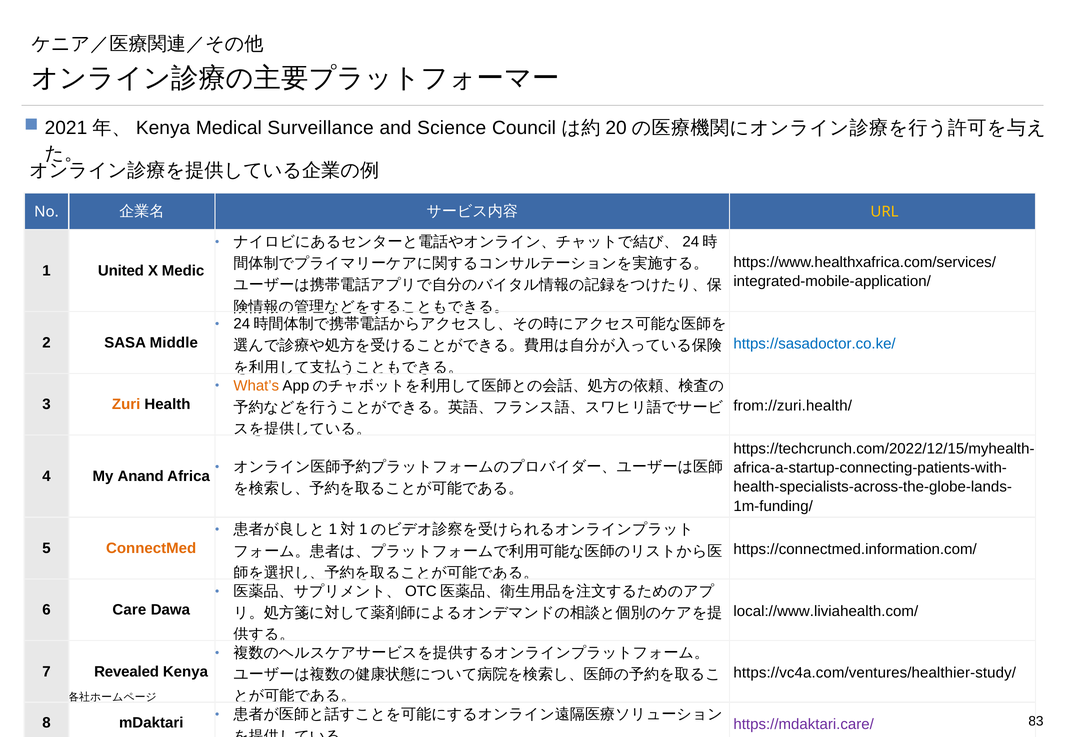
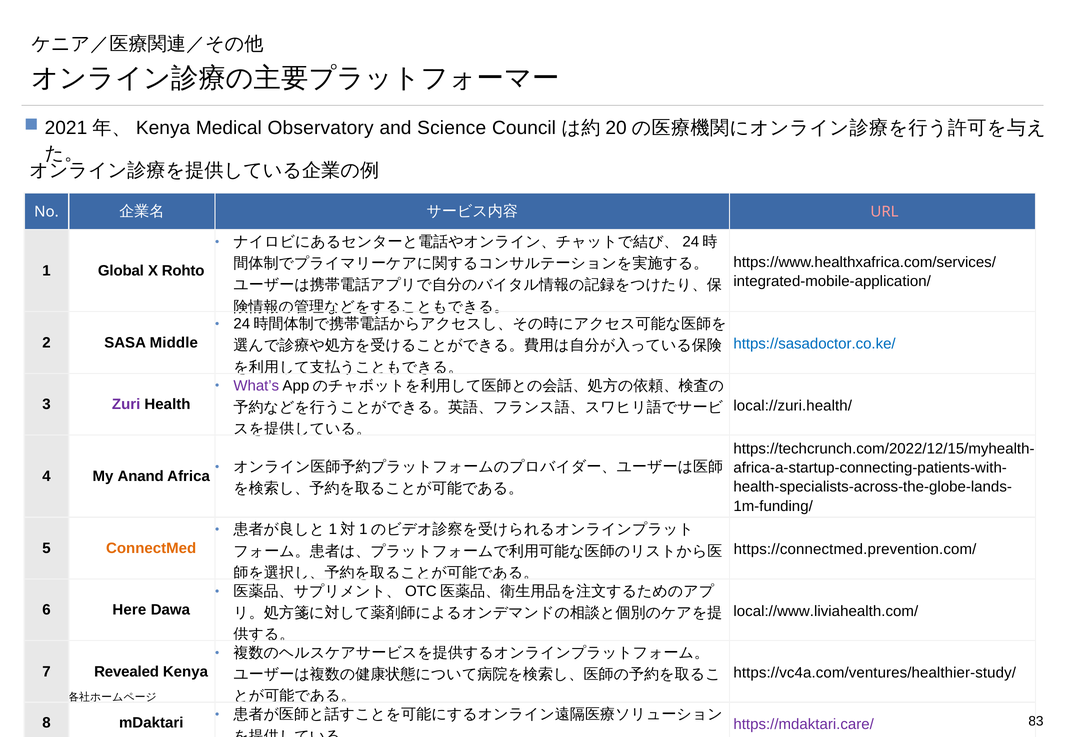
Surveillance: Surveillance -> Observatory
URL colour: yellow -> pink
United: United -> Global
Medic: Medic -> Rohto
What’s colour: orange -> purple
Zuri colour: orange -> purple
from://zuri.health/: from://zuri.health/ -> local://zuri.health/
https://connectmed.information.com/: https://connectmed.information.com/ -> https://connectmed.prevention.com/
Care: Care -> Here
